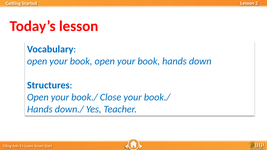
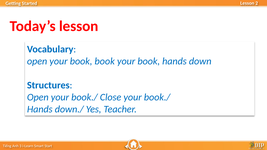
book open: open -> book
